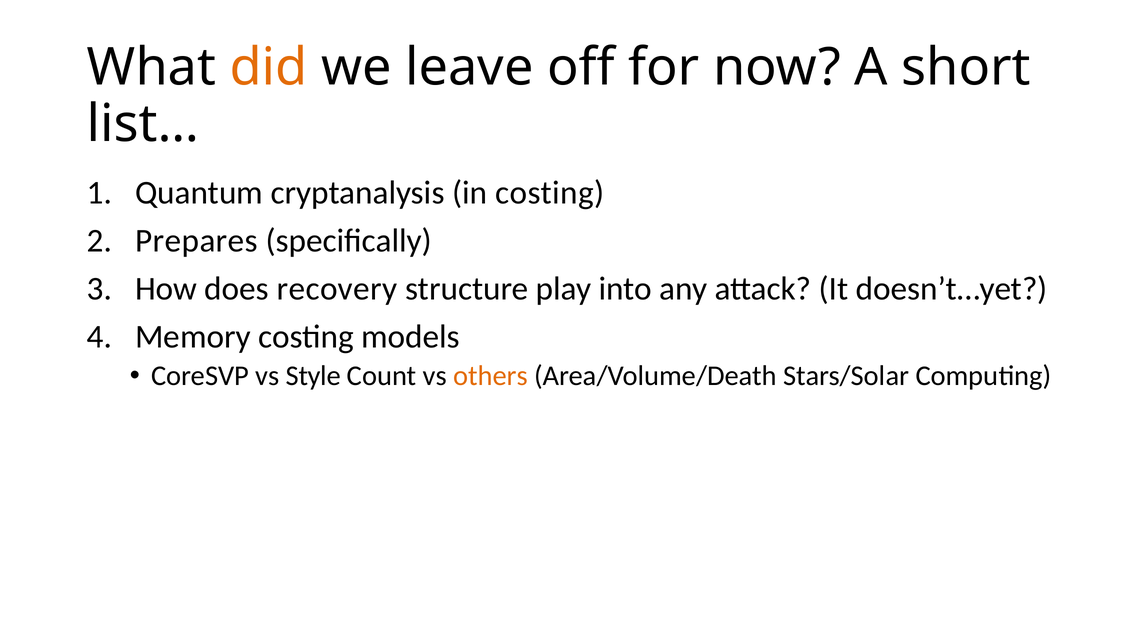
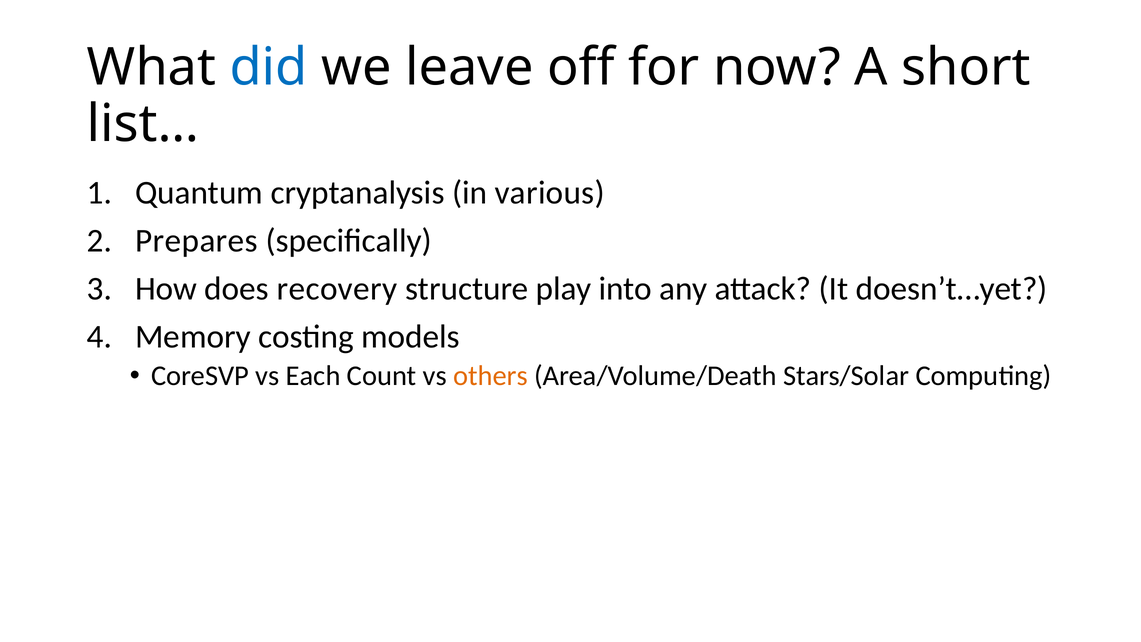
did colour: orange -> blue
in costing: costing -> various
Style: Style -> Each
